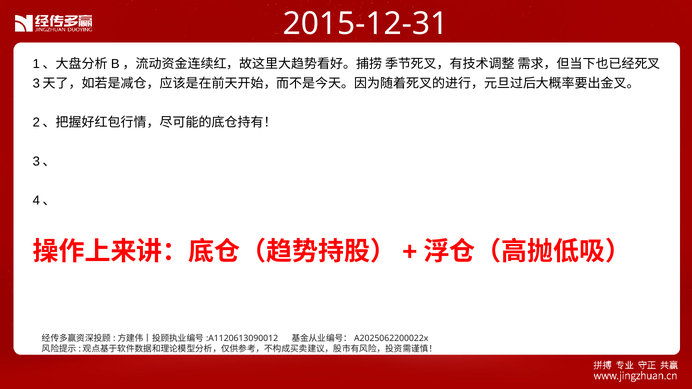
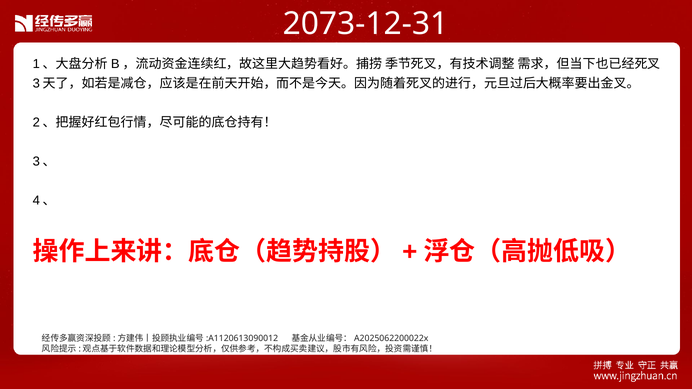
2015-12-31: 2015-12-31 -> 2073-12-31
